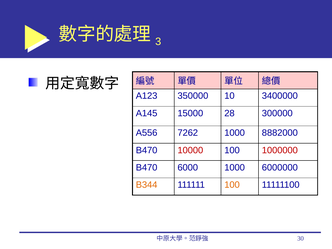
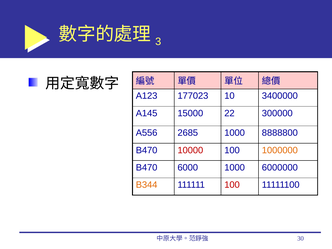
350000: 350000 -> 177023
28: 28 -> 22
7262: 7262 -> 2685
8882000: 8882000 -> 8888800
1000000 colour: red -> orange
100 at (232, 185) colour: orange -> red
